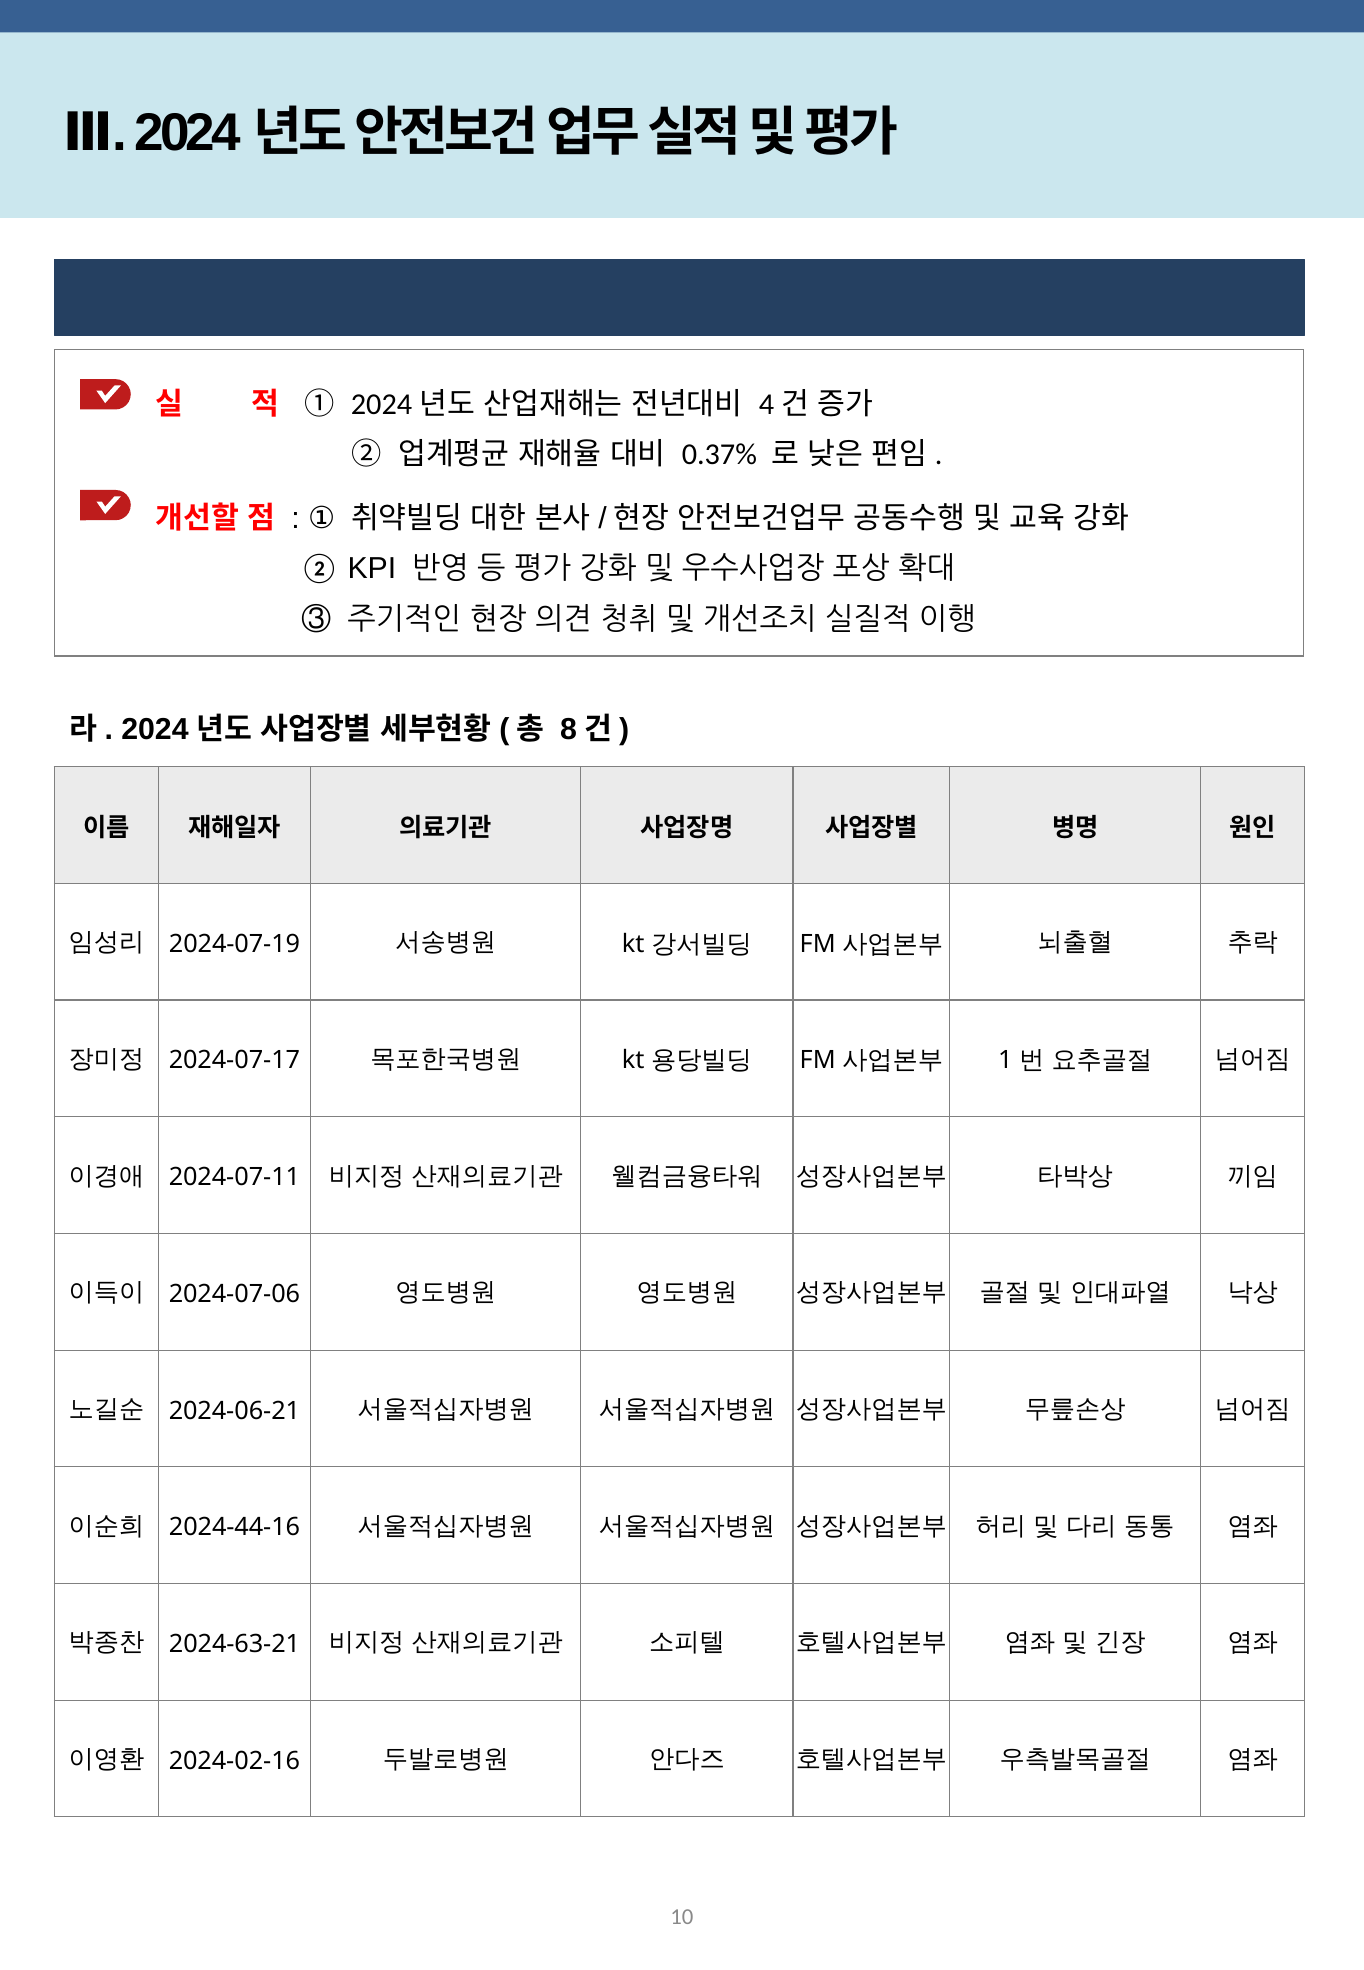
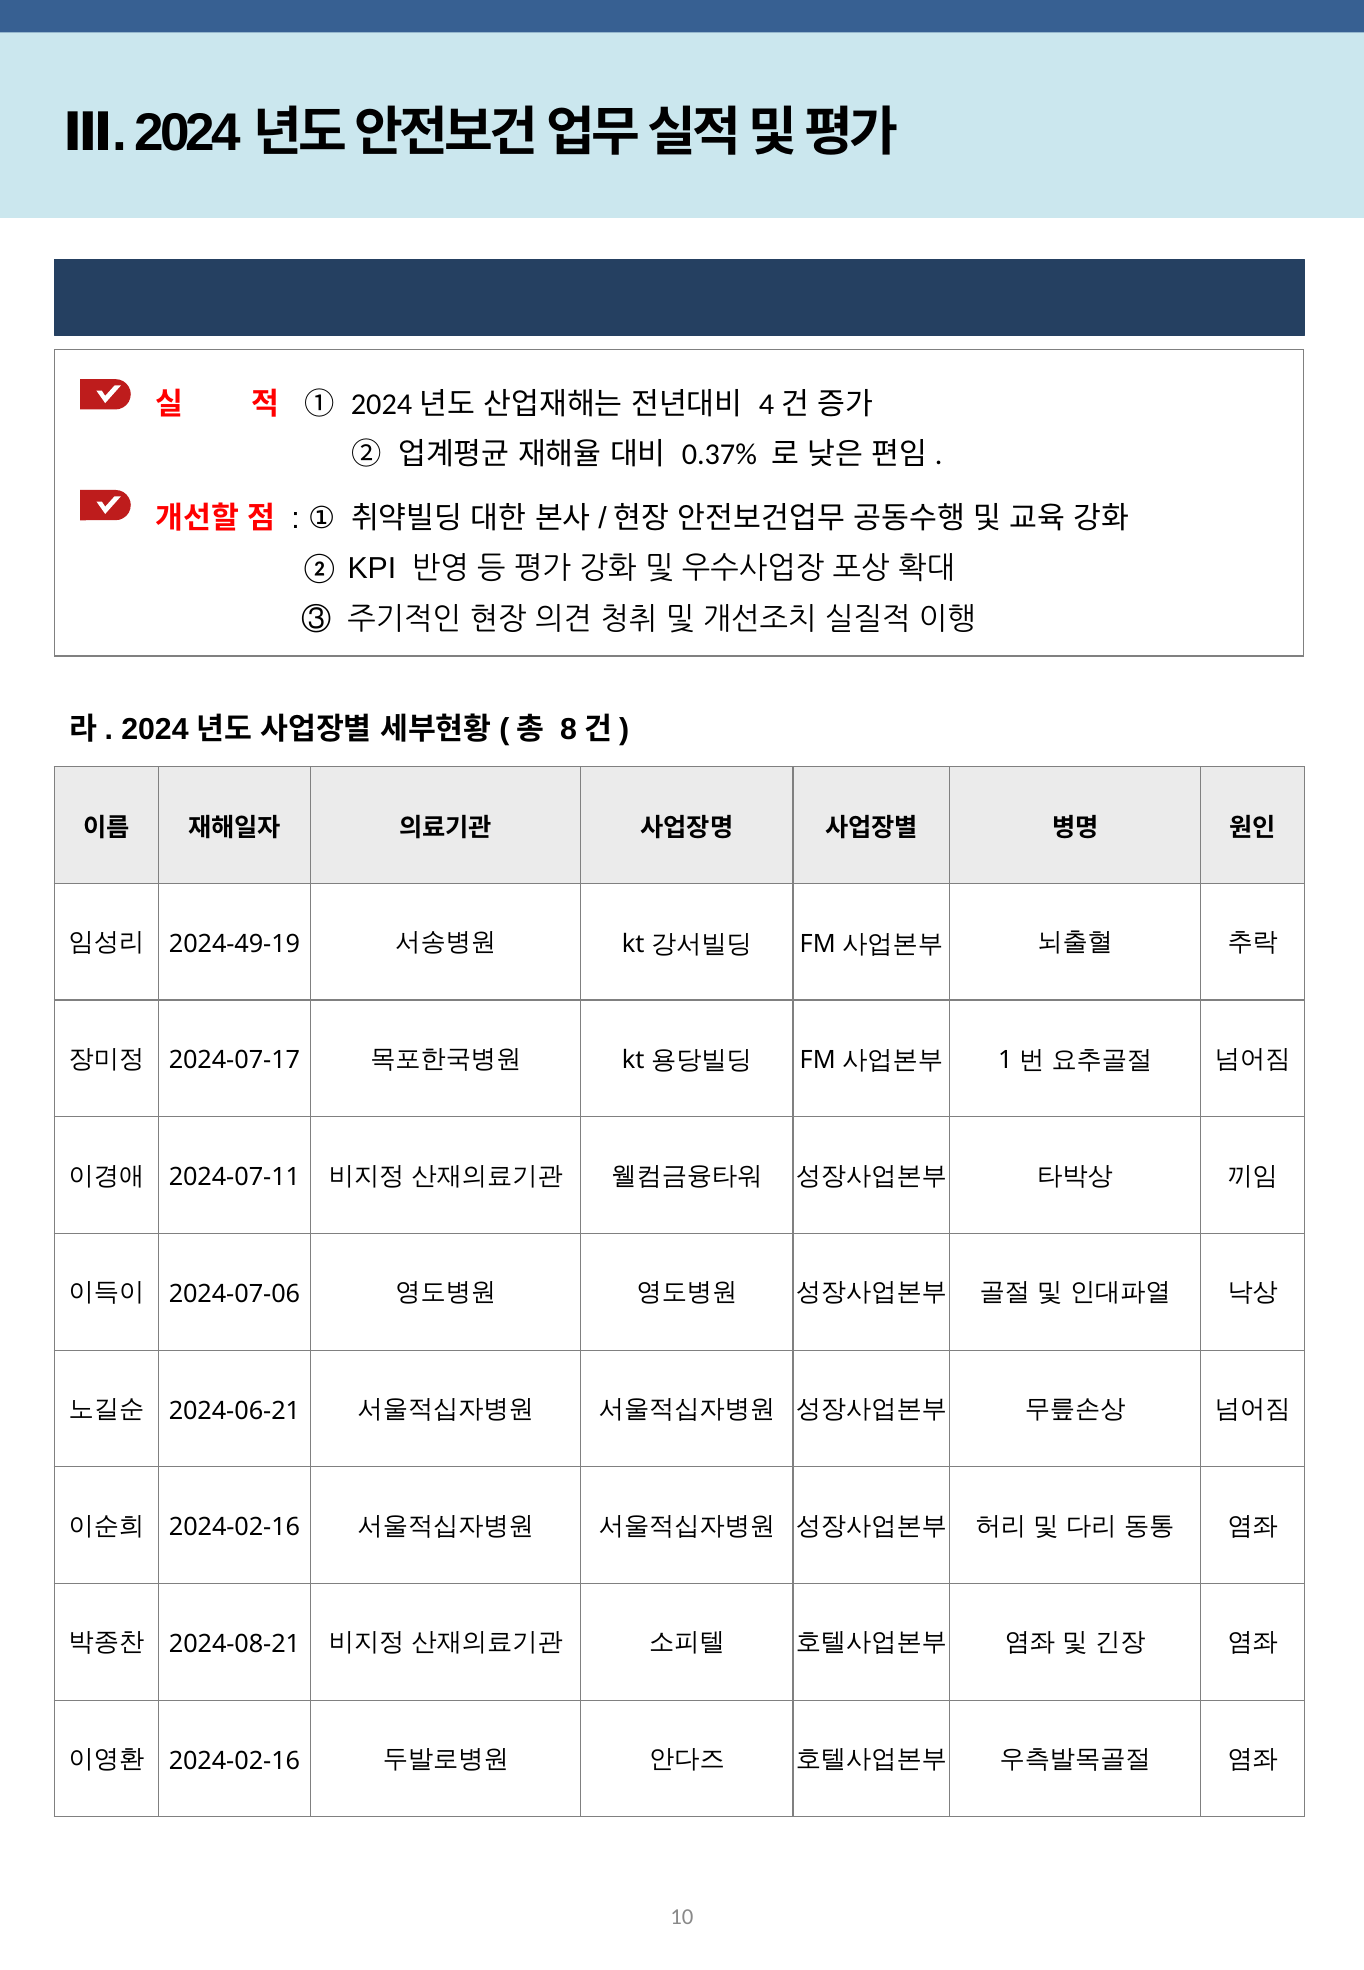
2024-07-19: 2024-07-19 -> 2024-49-19
2024-44-16 at (234, 1528): 2024-44-16 -> 2024-02-16
2024-63-21: 2024-63-21 -> 2024-08-21
